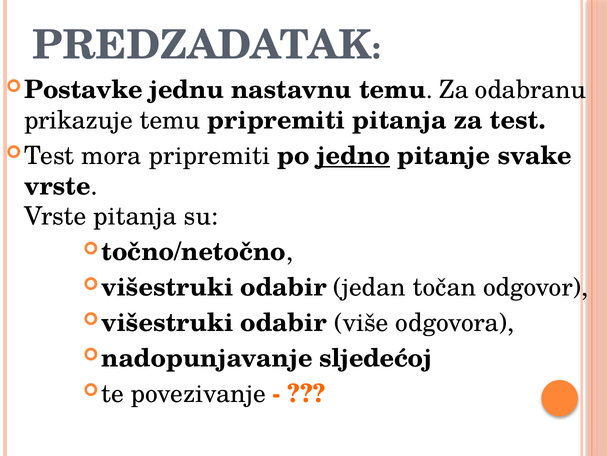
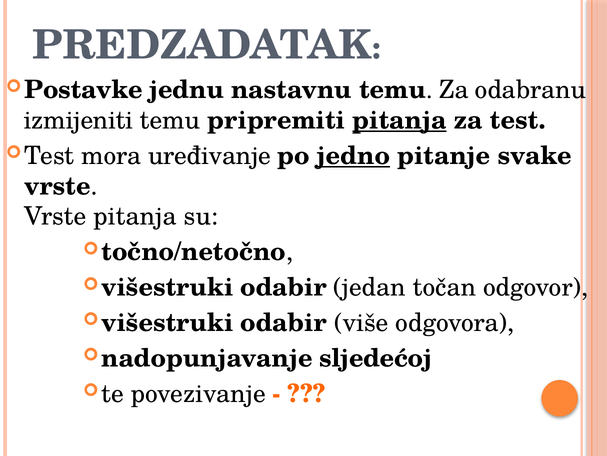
prikazuje: prikazuje -> izmijeniti
pitanja at (400, 120) underline: none -> present
mora pripremiti: pripremiti -> uređivanje
